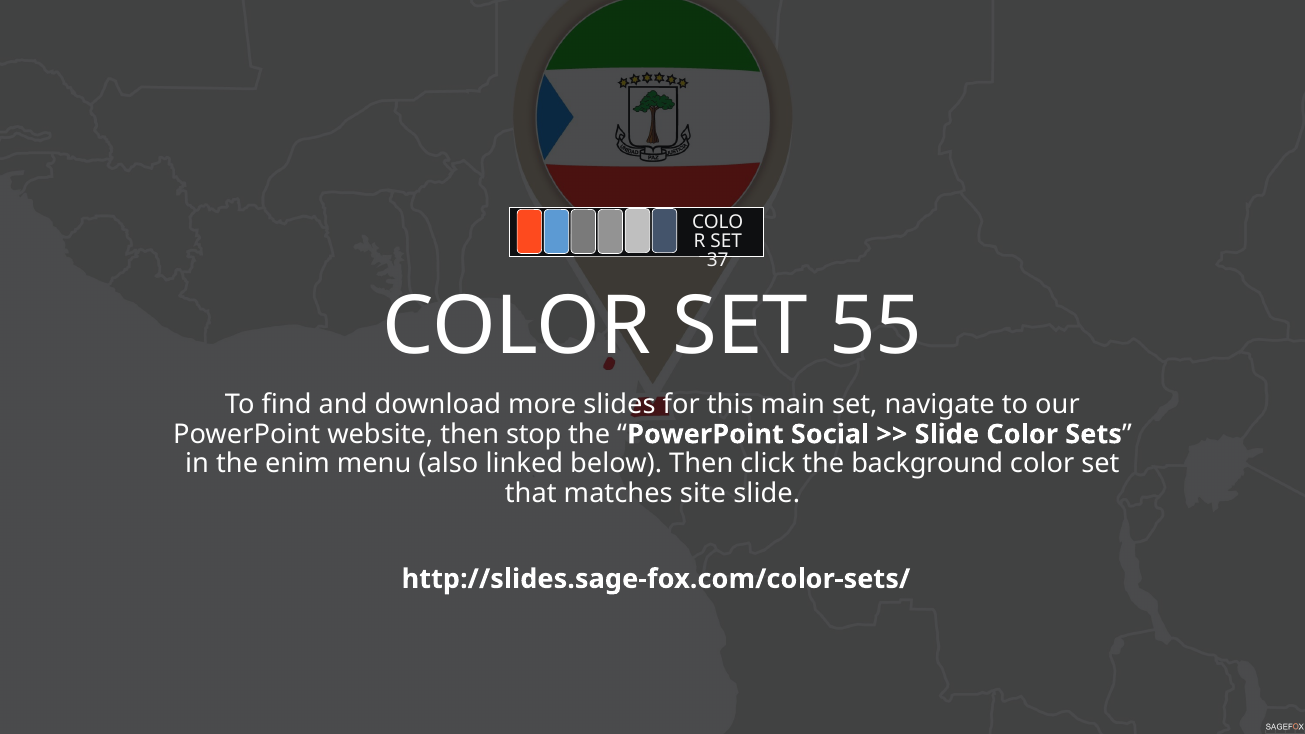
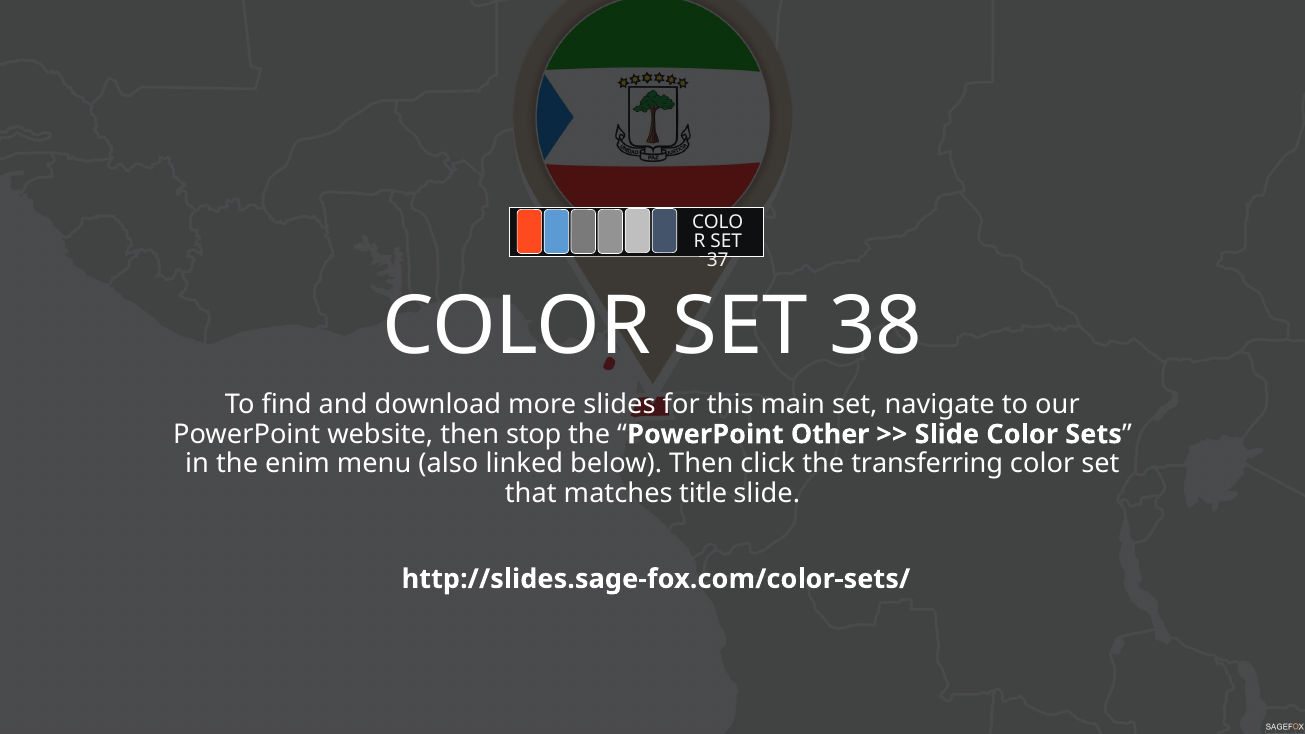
55: 55 -> 38
Social: Social -> Other
background: background -> transferring
site: site -> title
